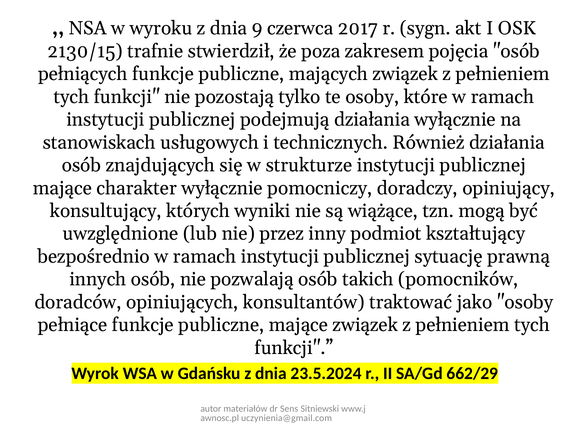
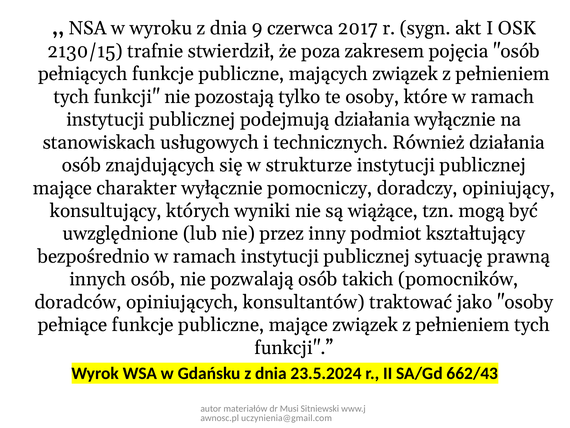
662/29: 662/29 -> 662/43
Sens: Sens -> Musi
